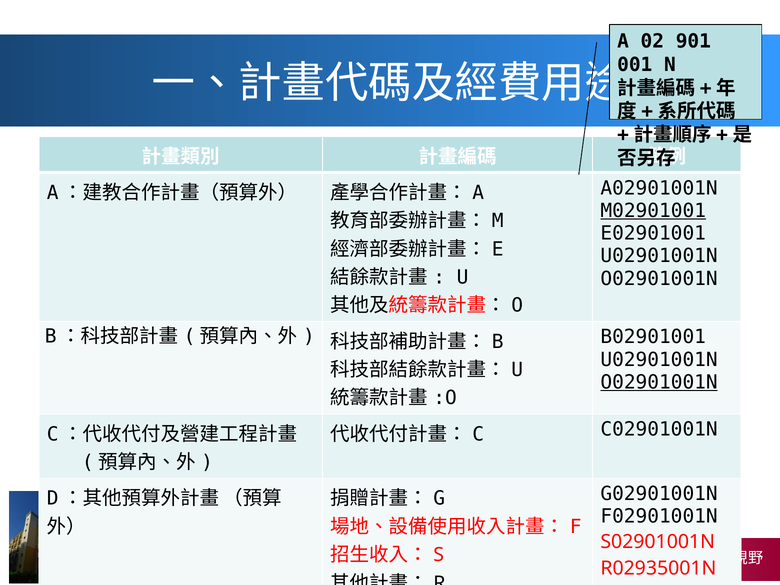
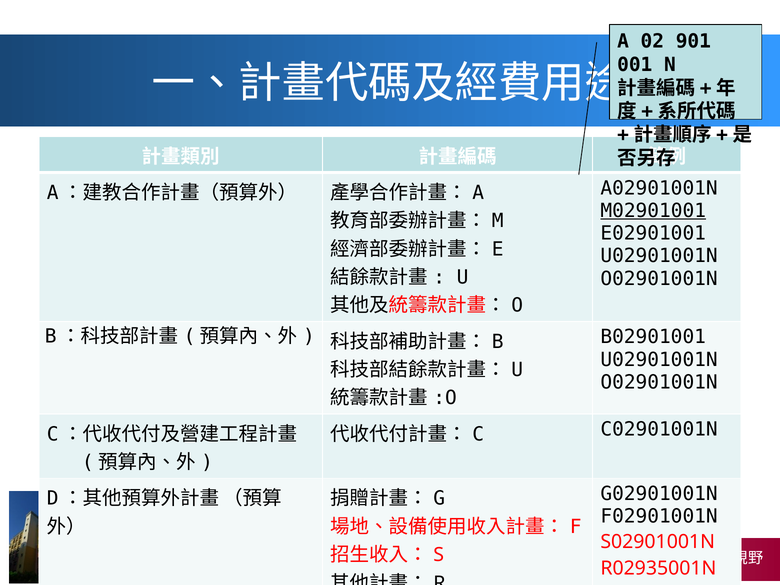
O02901001N at (659, 382) underline: present -> none
